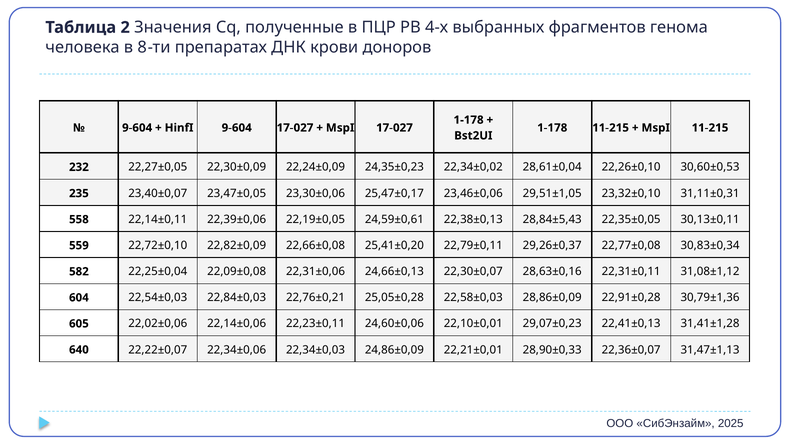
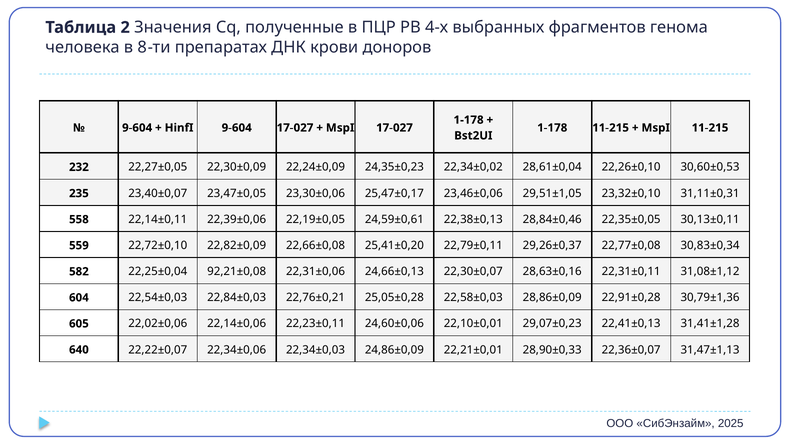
28,84±5,43: 28,84±5,43 -> 28,84±0,46
22,09±0,08: 22,09±0,08 -> 92,21±0,08
